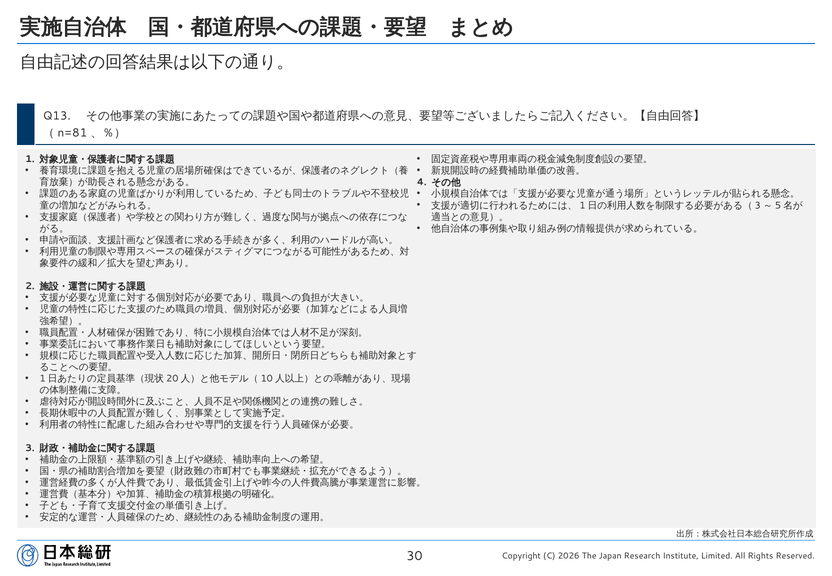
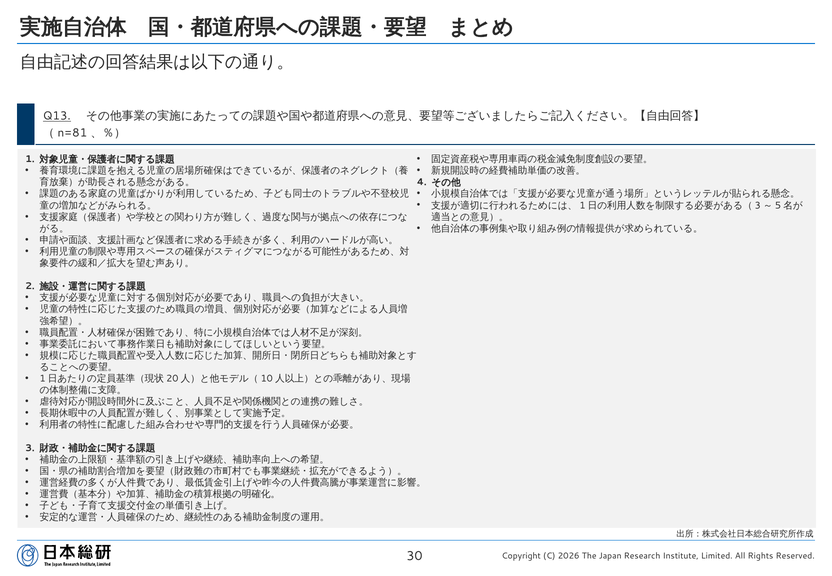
Q13 underline: none -> present
